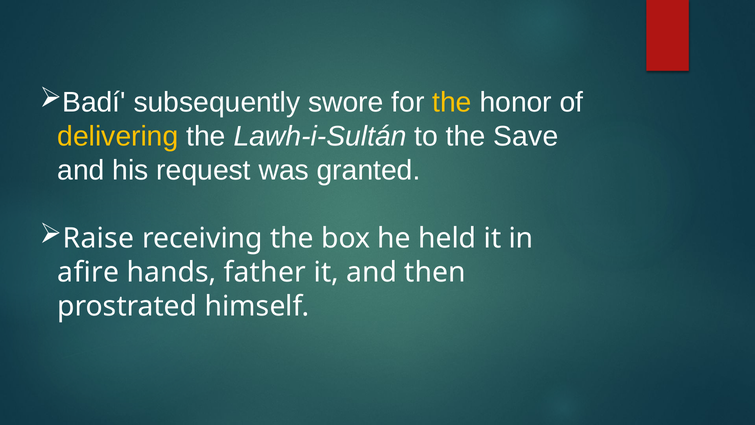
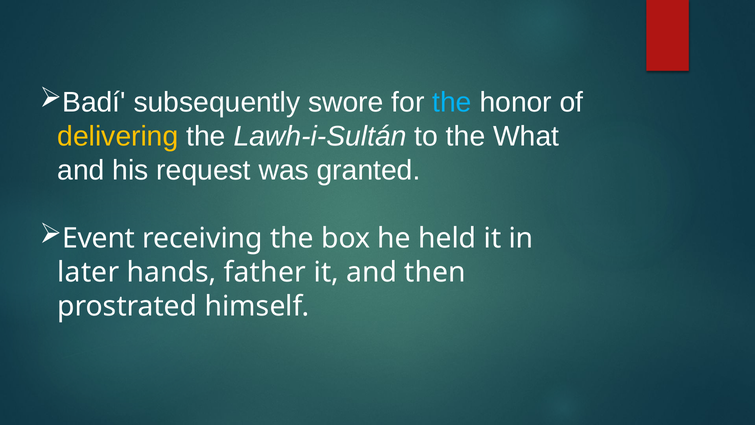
the at (452, 102) colour: yellow -> light blue
Save: Save -> What
Raise: Raise -> Event
afire: afire -> later
